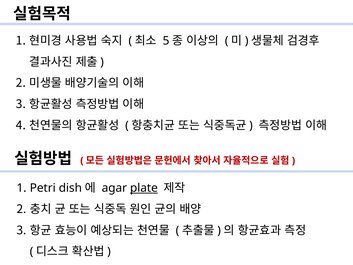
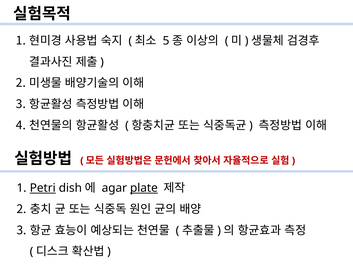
Petri underline: none -> present
